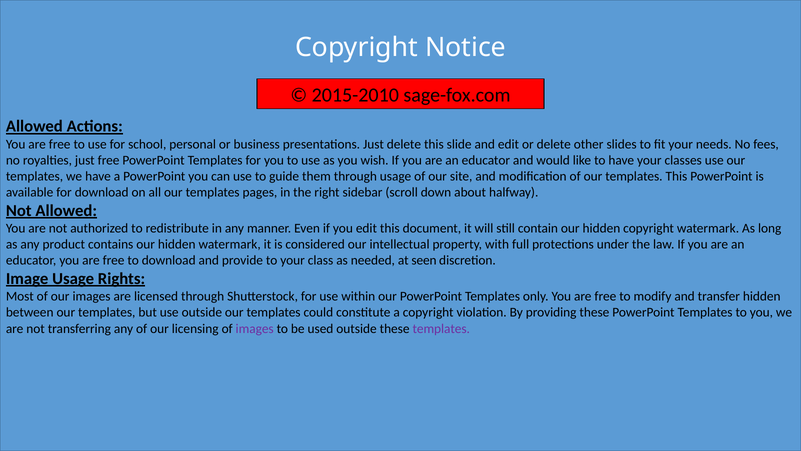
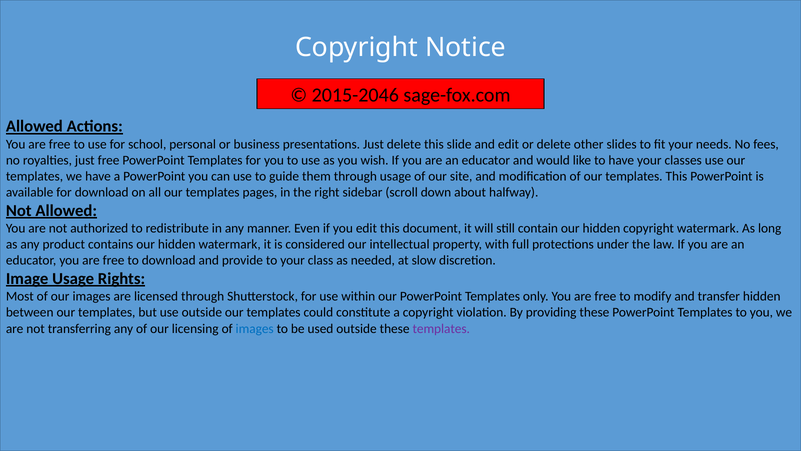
2015-2010: 2015-2010 -> 2015-2046
seen: seen -> slow
images at (255, 328) colour: purple -> blue
